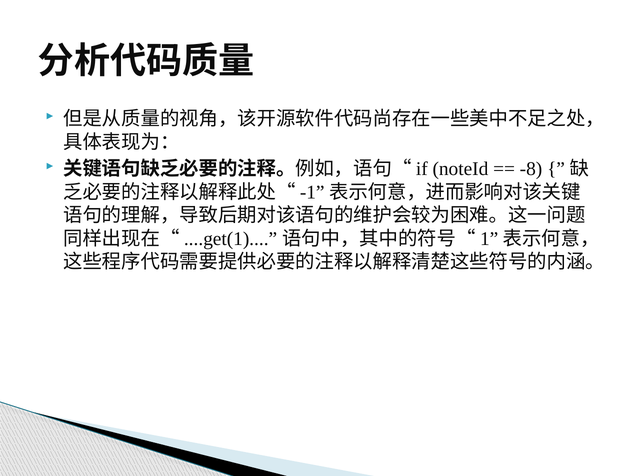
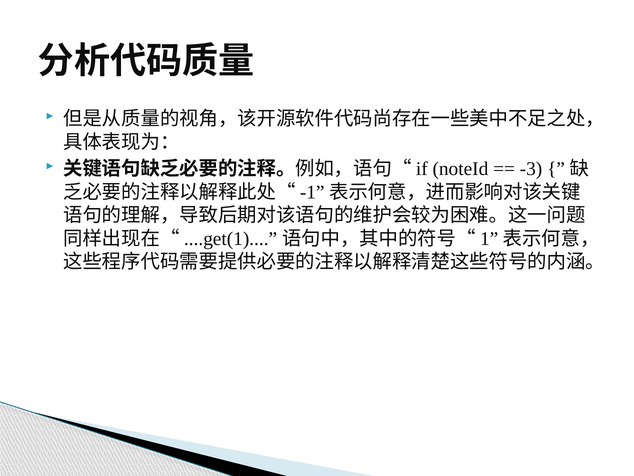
-8: -8 -> -3
